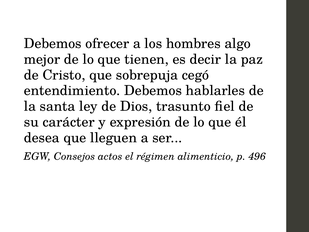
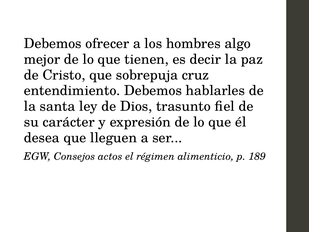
cegó: cegó -> cruz
496: 496 -> 189
